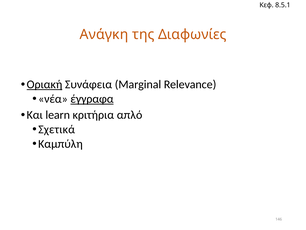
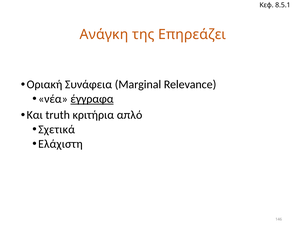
Διαφωνίες: Διαφωνίες -> Επηρεάζει
Οριακή underline: present -> none
learn: learn -> truth
Καμπύλη: Καμπύλη -> Ελάχιστη
